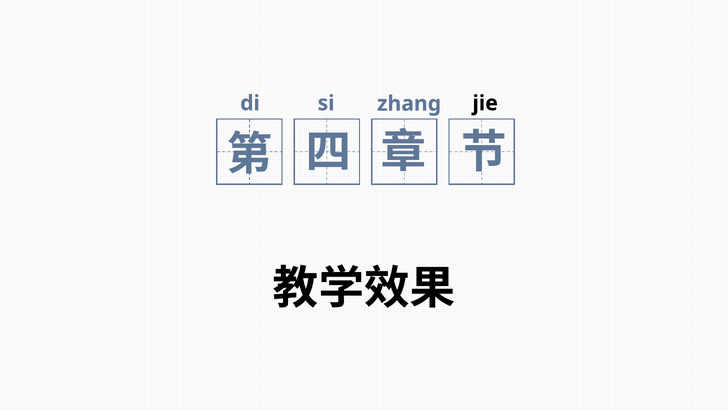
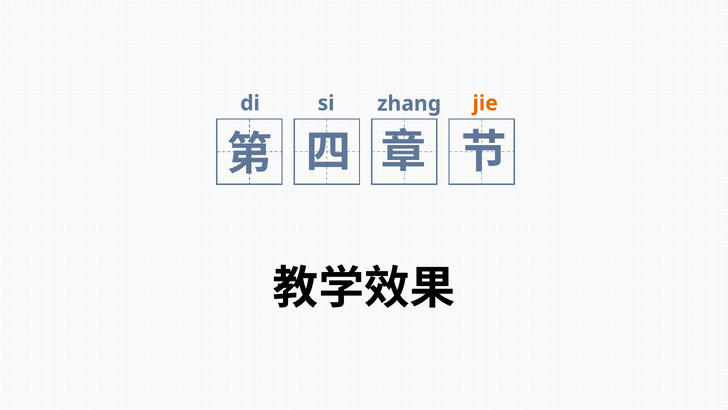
jie colour: black -> orange
